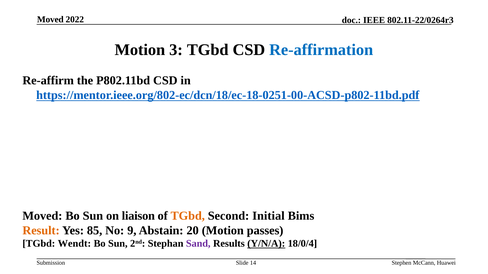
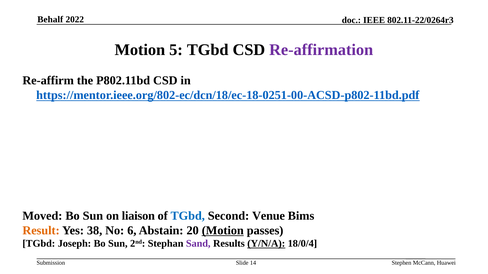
Moved at (50, 19): Moved -> Behalf
3: 3 -> 5
Re-affirmation colour: blue -> purple
TGbd at (188, 216) colour: orange -> blue
Initial: Initial -> Venue
85: 85 -> 38
9: 9 -> 6
Motion at (223, 231) underline: none -> present
Wendt: Wendt -> Joseph
